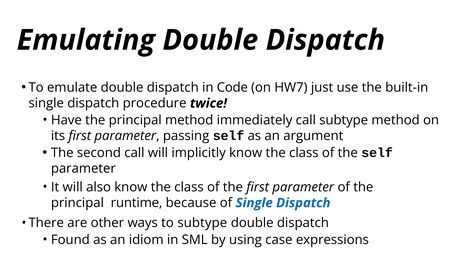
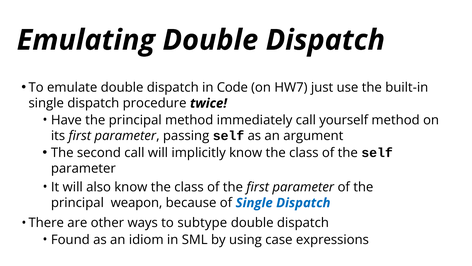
call subtype: subtype -> yourself
runtime: runtime -> weapon
